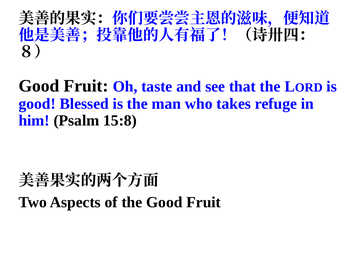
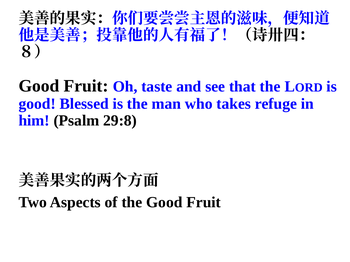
15:8: 15:8 -> 29:8
